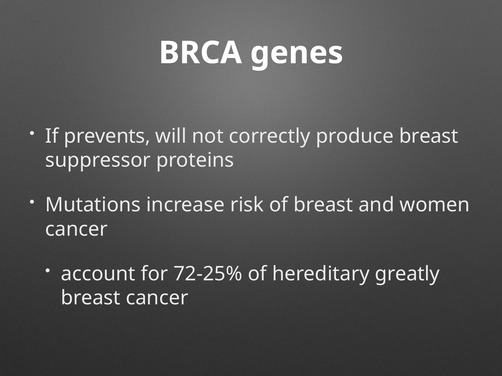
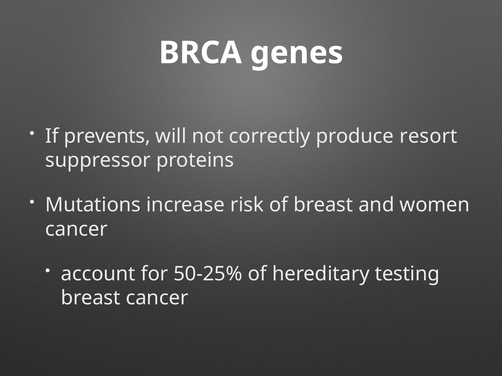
produce breast: breast -> resort
72-25%: 72-25% -> 50-25%
greatly: greatly -> testing
